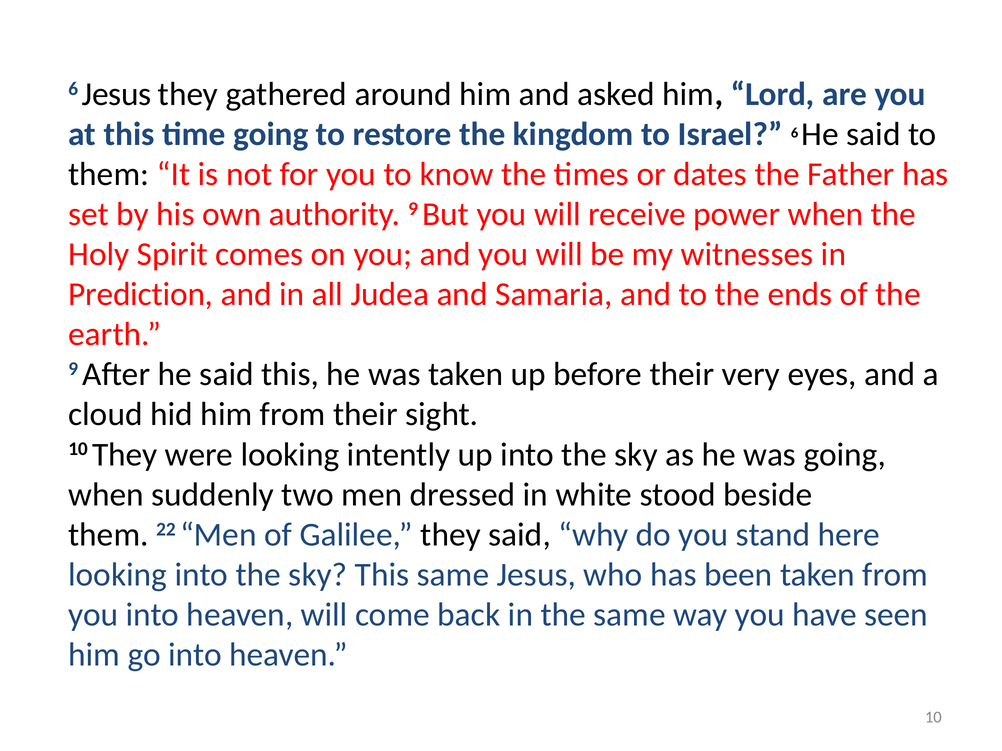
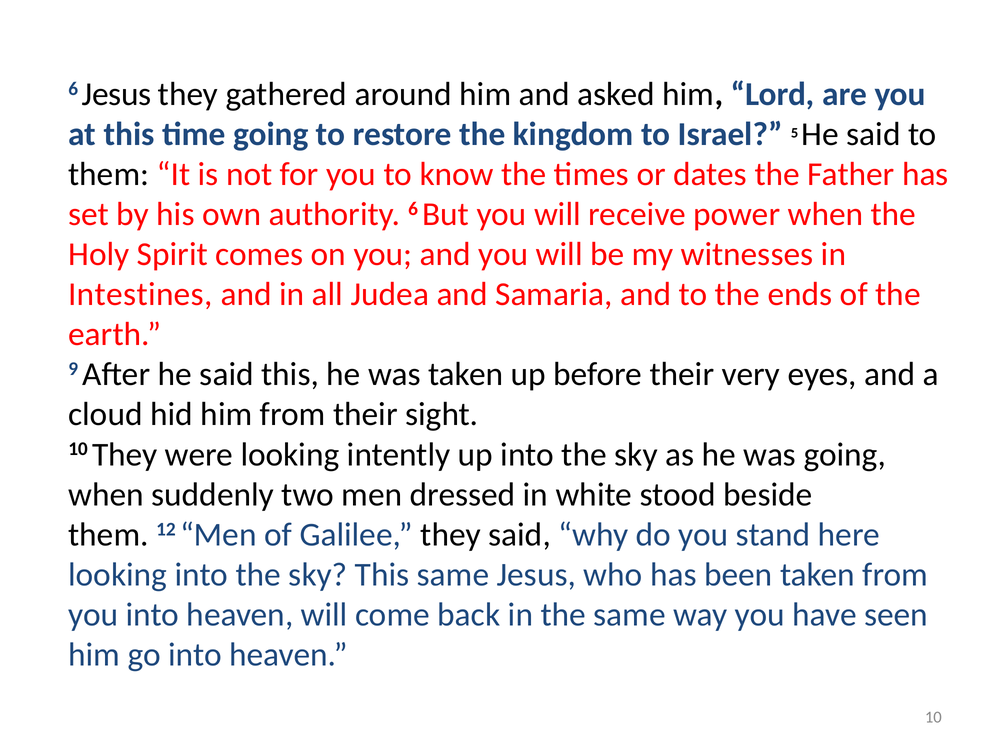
Israel 6: 6 -> 5
authority 9: 9 -> 6
Prediction: Prediction -> Intestines
22: 22 -> 12
